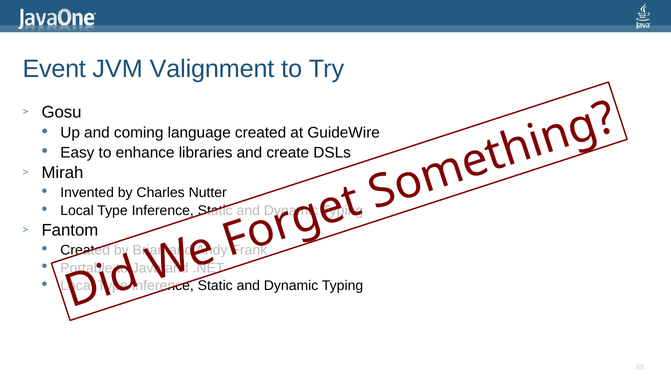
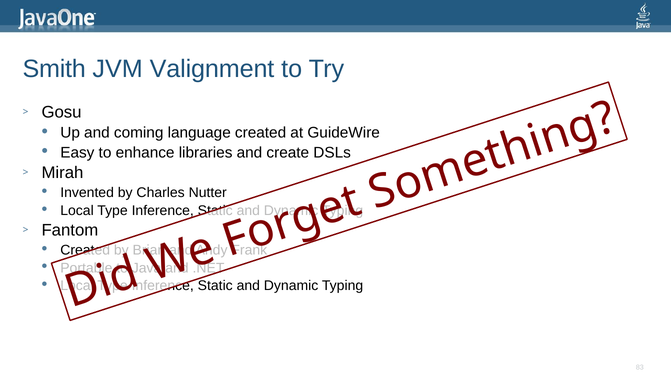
Event: Event -> Smith
